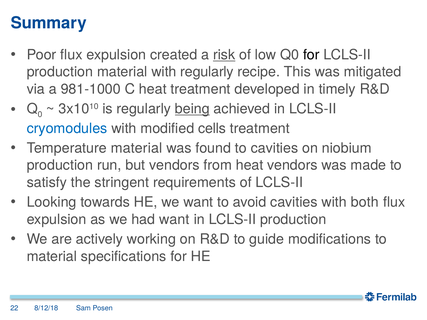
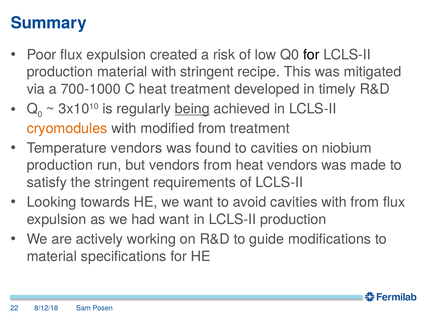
risk underline: present -> none
with regularly: regularly -> stringent
981-1000: 981-1000 -> 700-1000
cryomodules colour: blue -> orange
modified cells: cells -> from
Temperature material: material -> vendors
with both: both -> from
